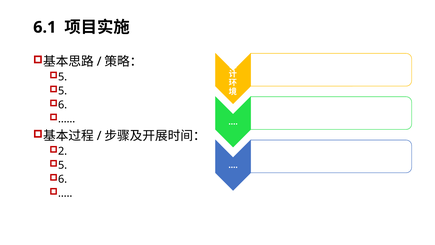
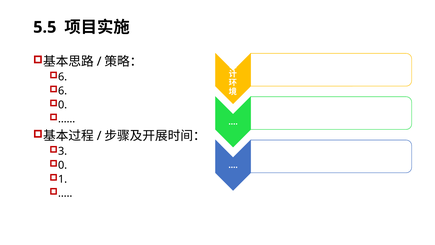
6.1: 6.1 -> 5.5
5 at (63, 77): 5 -> 6
5 at (63, 91): 5 -> 6
6 at (63, 105): 6 -> 0
2: 2 -> 3
5 at (63, 165): 5 -> 0
6 at (63, 179): 6 -> 1
